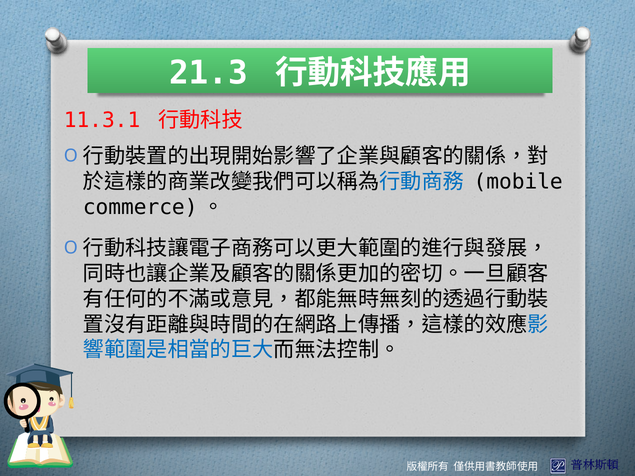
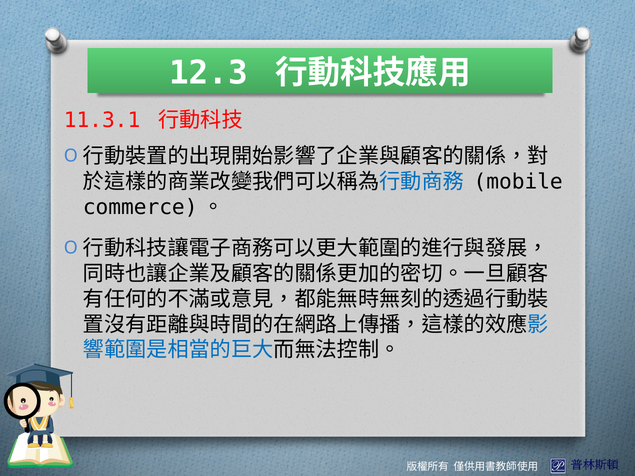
21.3: 21.3 -> 12.3
